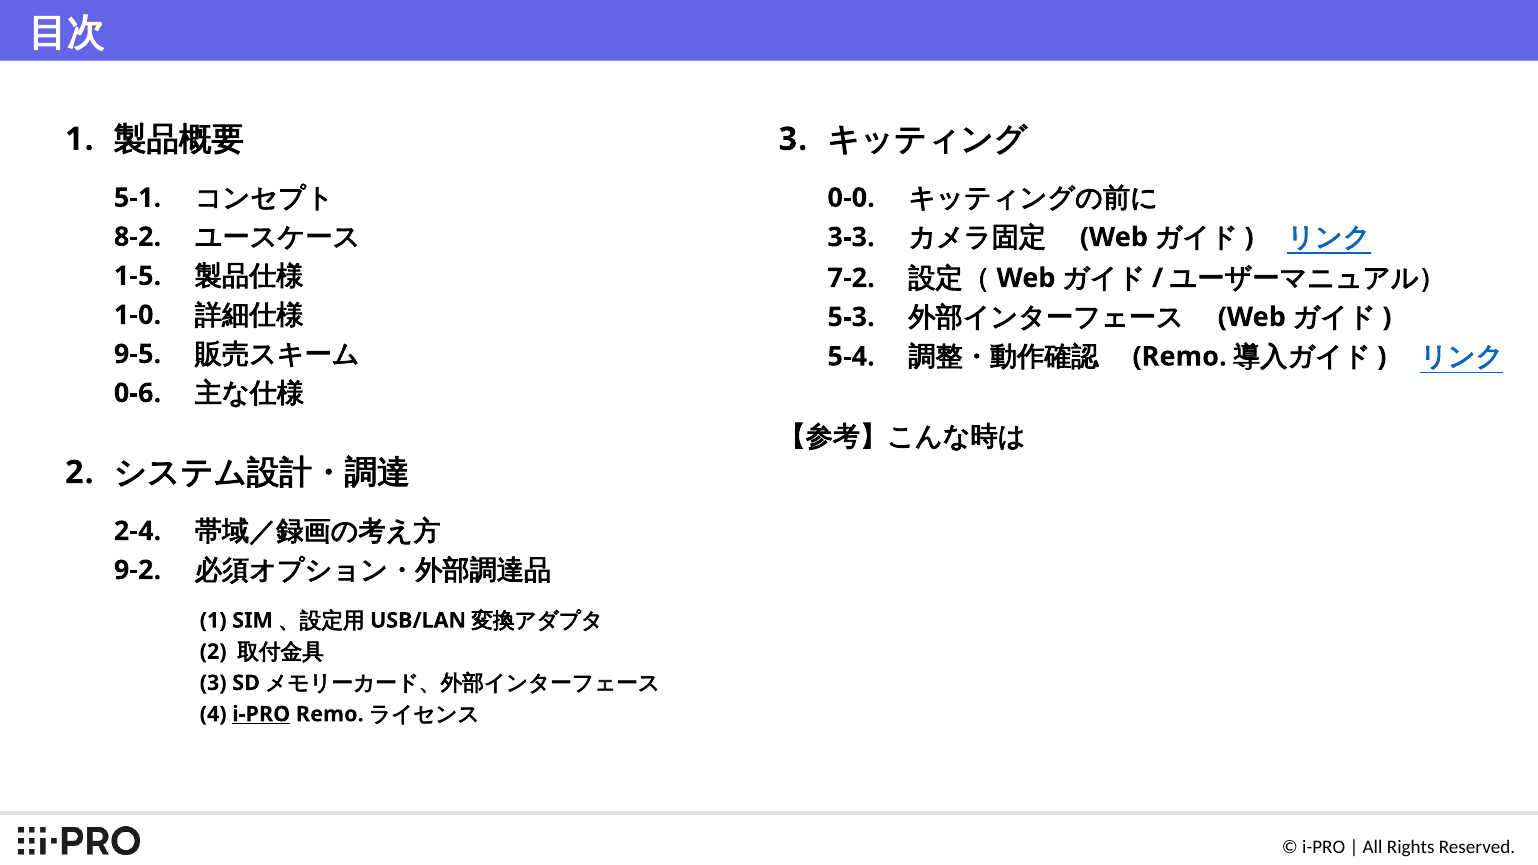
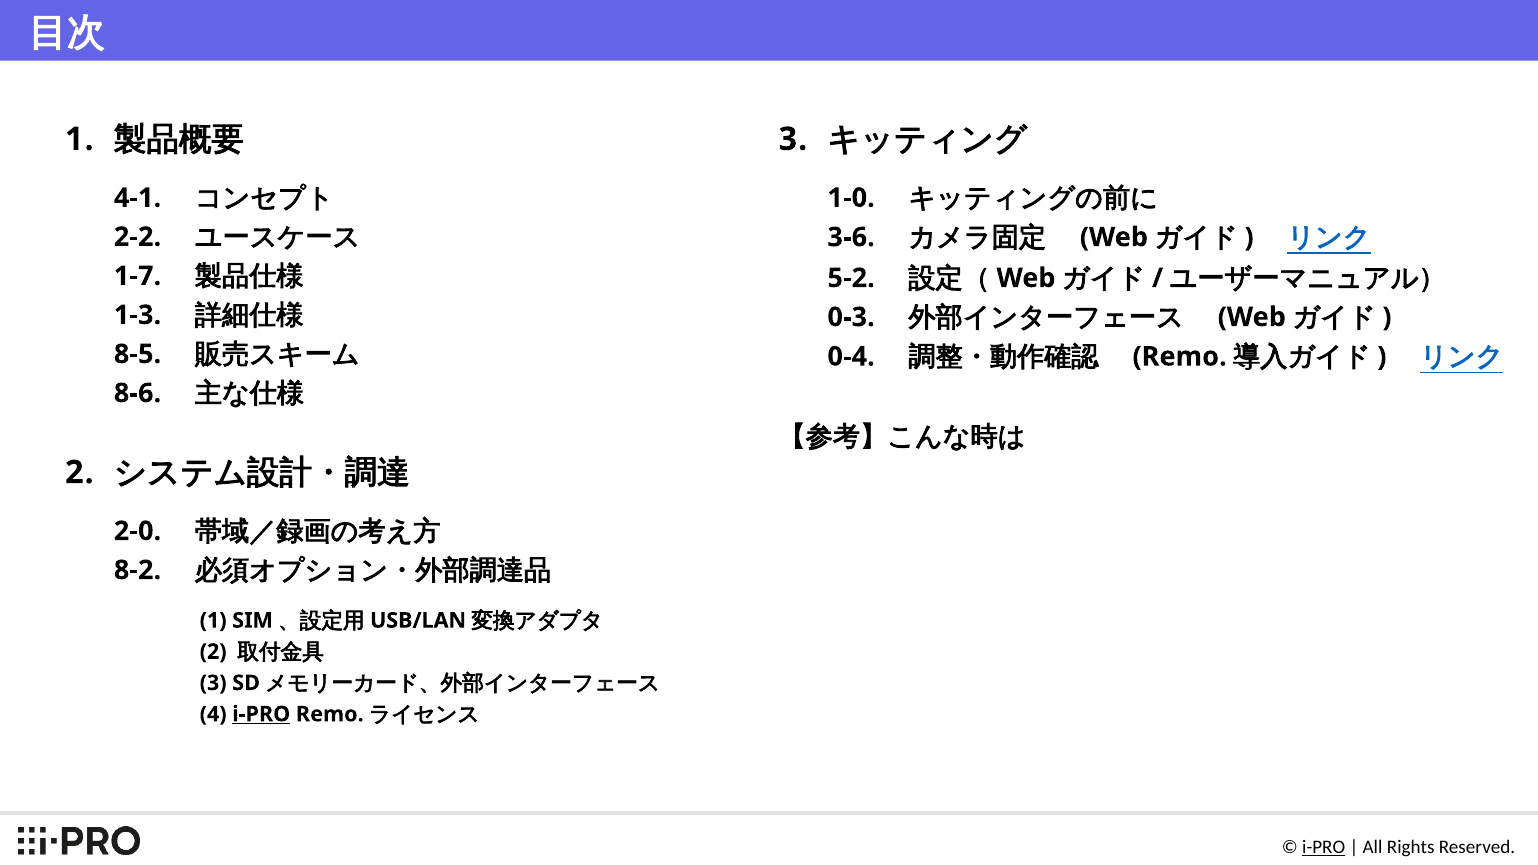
5-1: 5-1 -> 4-1
0-0: 0-0 -> 1-0
8-2: 8-2 -> 2-2
3-3: 3-3 -> 3-6
1-5: 1-5 -> 1-7
7-2: 7-2 -> 5-2
1-0: 1-0 -> 1-3
5-3: 5-3 -> 0-3
9-5: 9-5 -> 8-5
5-4: 5-4 -> 0-4
0-6: 0-6 -> 8-6
2-4: 2-4 -> 2-0
9-2: 9-2 -> 8-2
i-PRO at (1324, 848) underline: none -> present
